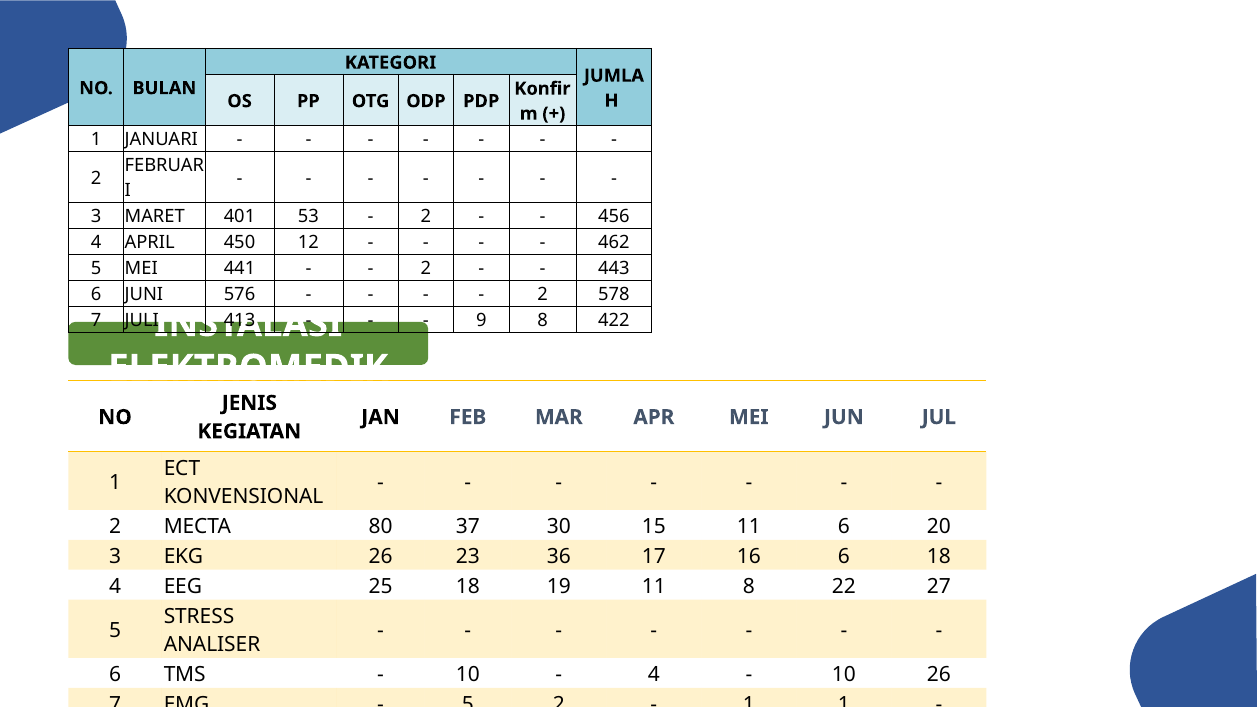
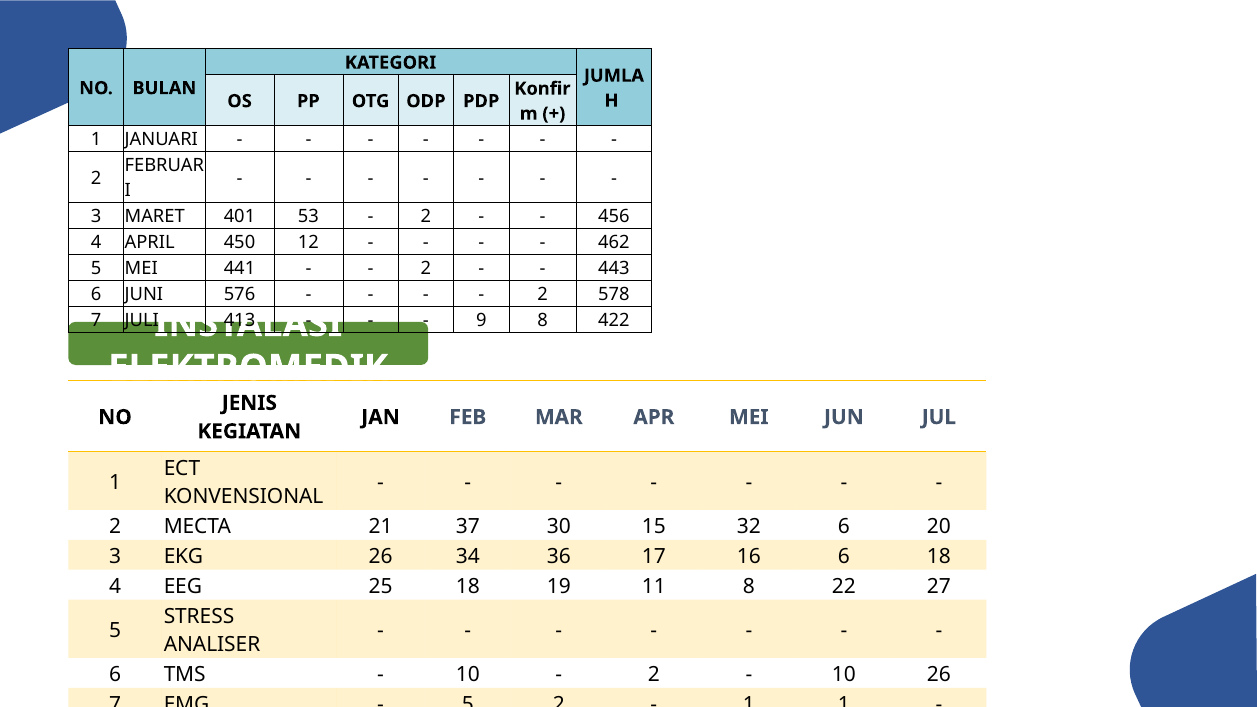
80: 80 -> 21
15 11: 11 -> 32
23: 23 -> 34
4 at (654, 675): 4 -> 2
